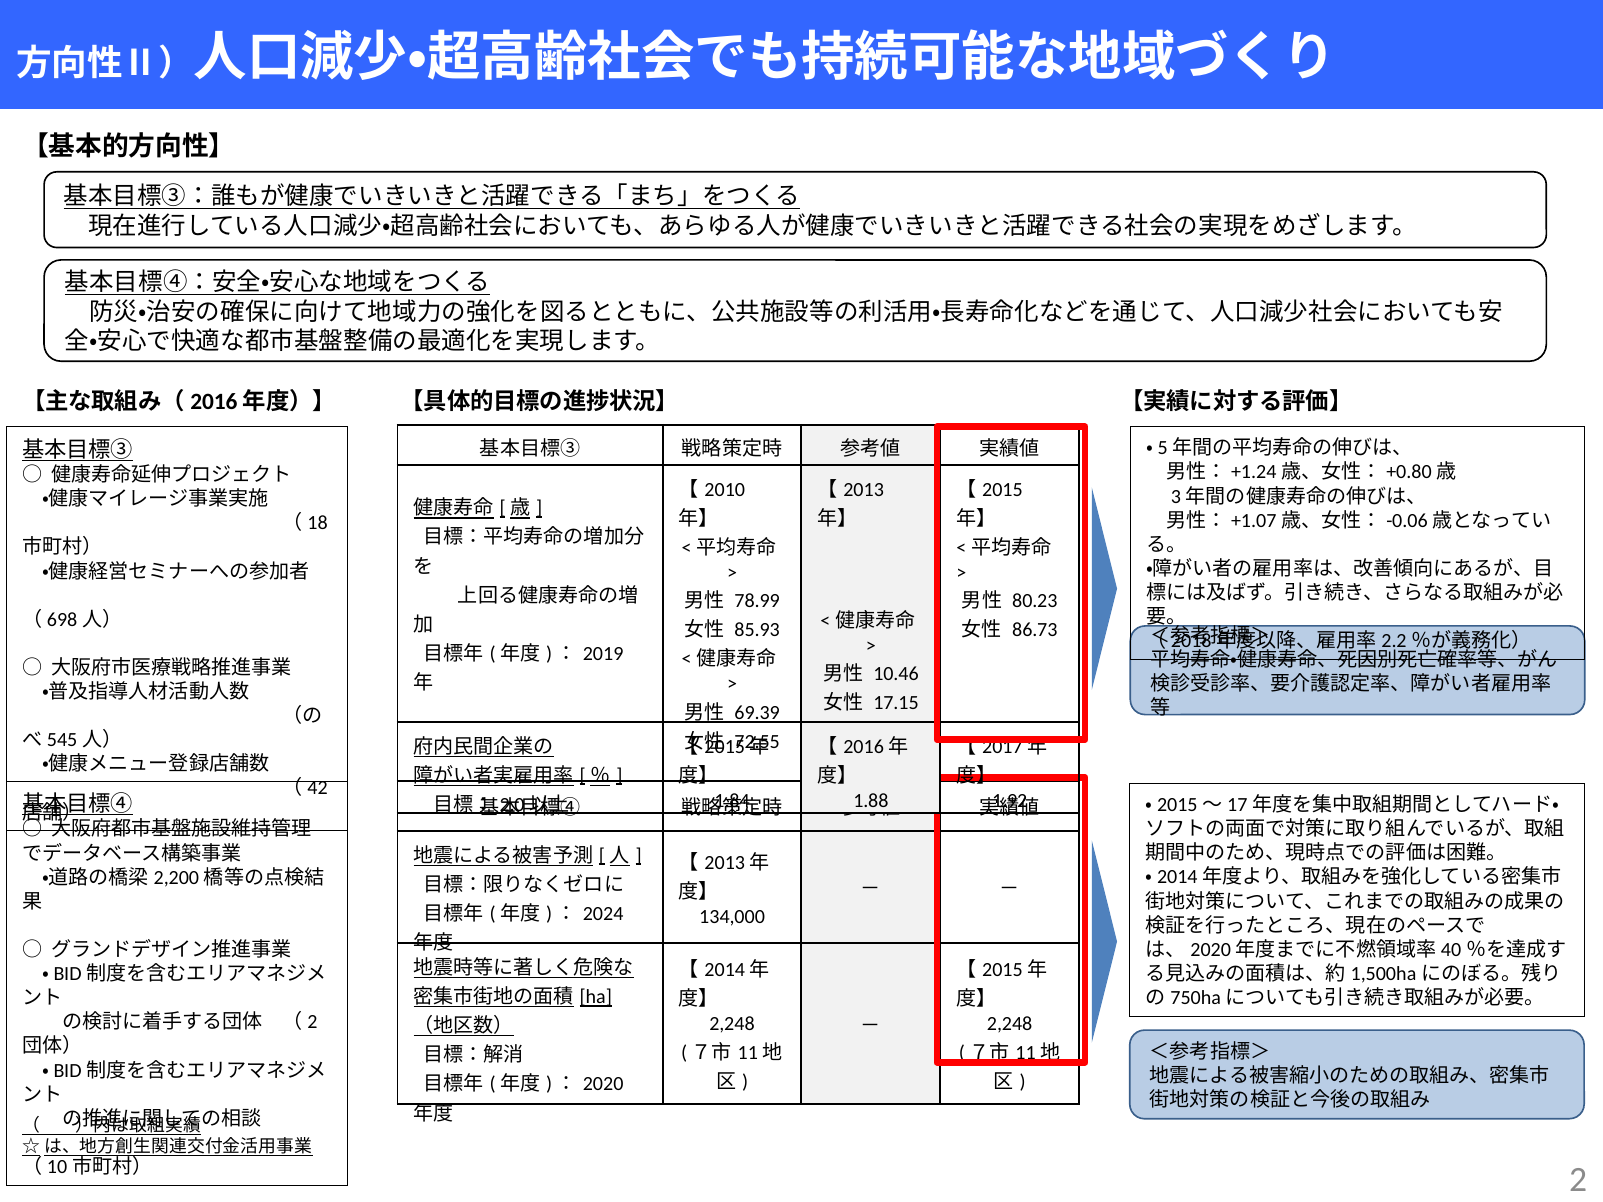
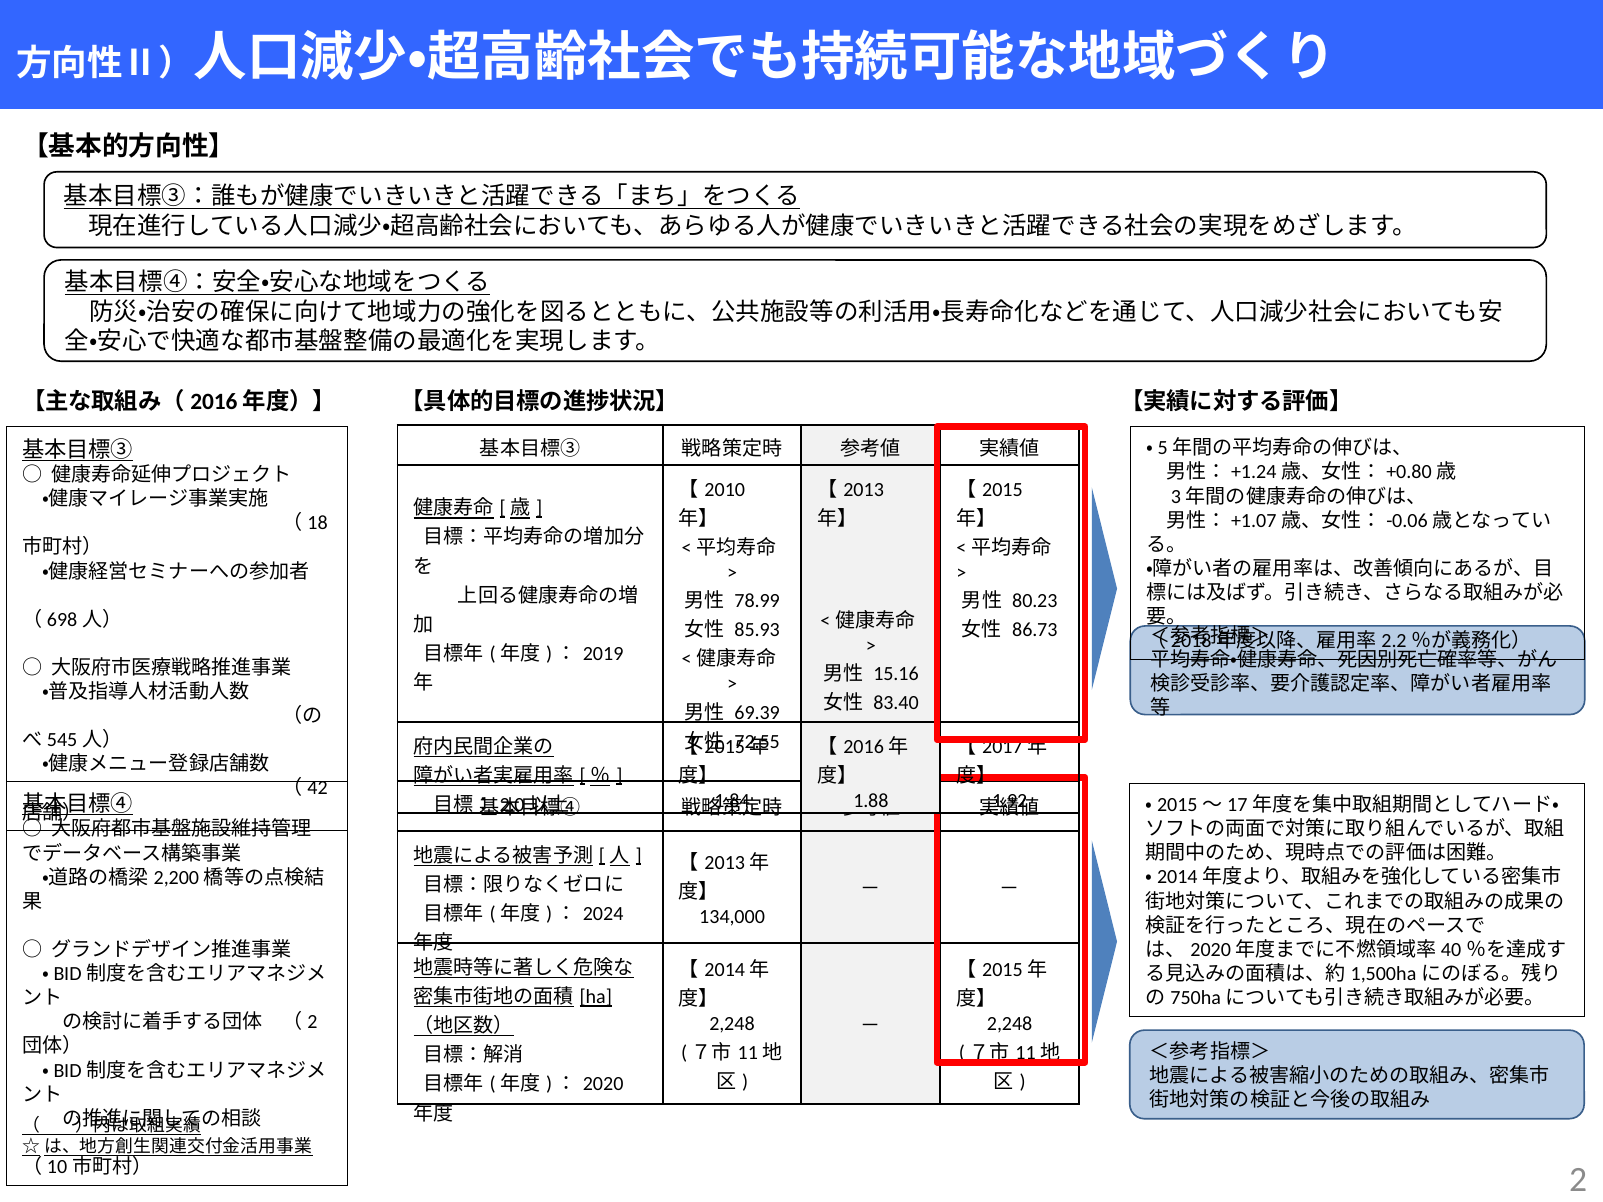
10.46: 10.46 -> 15.16
17.15: 17.15 -> 83.40
